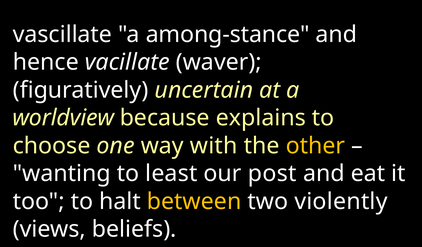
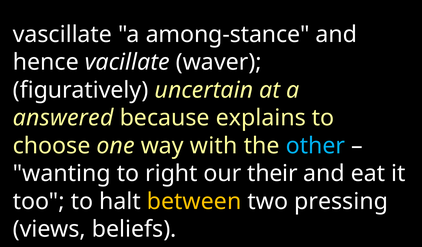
worldview: worldview -> answered
other colour: yellow -> light blue
least: least -> right
post: post -> their
violently: violently -> pressing
